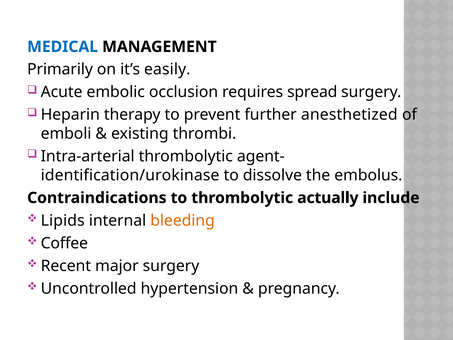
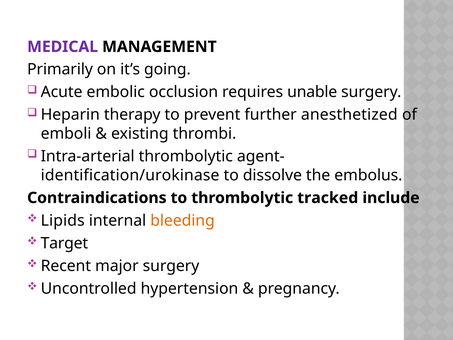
MEDICAL colour: blue -> purple
easily: easily -> going
spread: spread -> unable
actually: actually -> tracked
Coffee: Coffee -> Target
